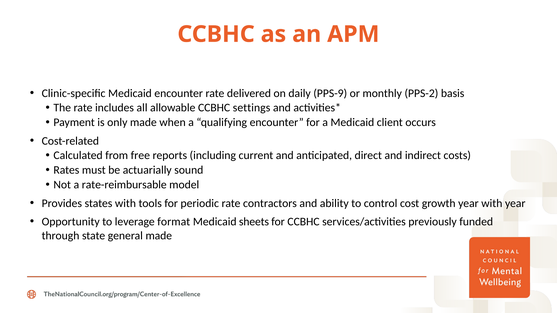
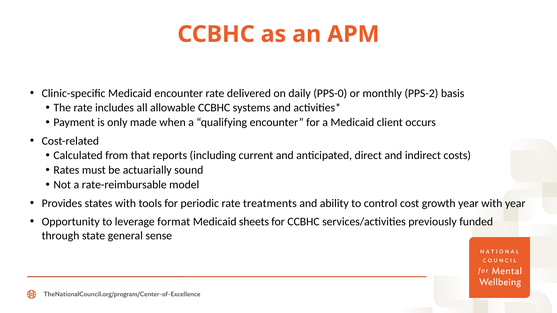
PPS-9: PPS-9 -> PPS-0
settings: settings -> systems
free: free -> that
contractors: contractors -> treatments
general made: made -> sense
